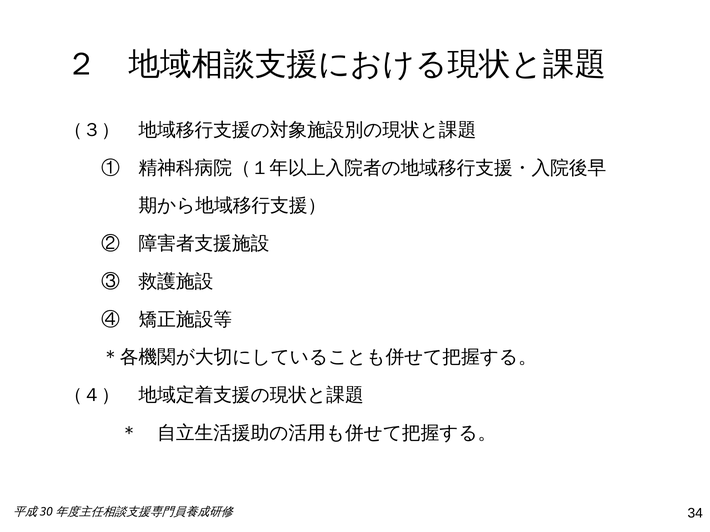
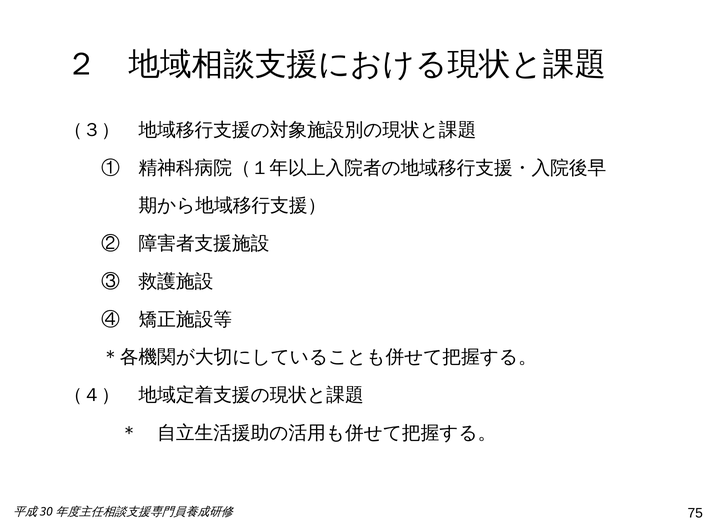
34: 34 -> 75
